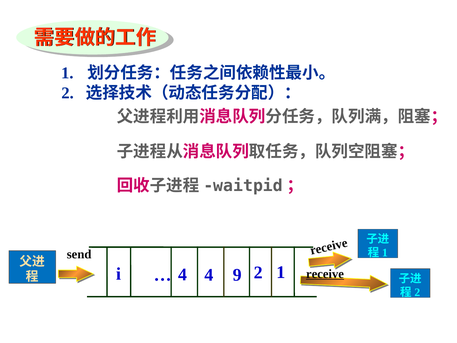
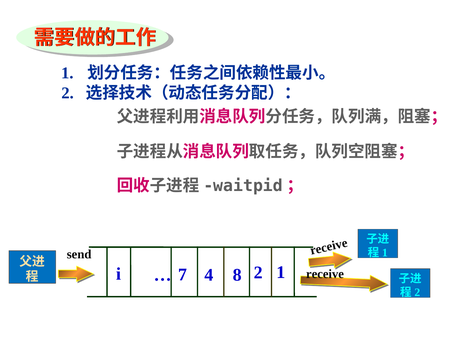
i 4: 4 -> 7
9: 9 -> 8
receive underline: present -> none
